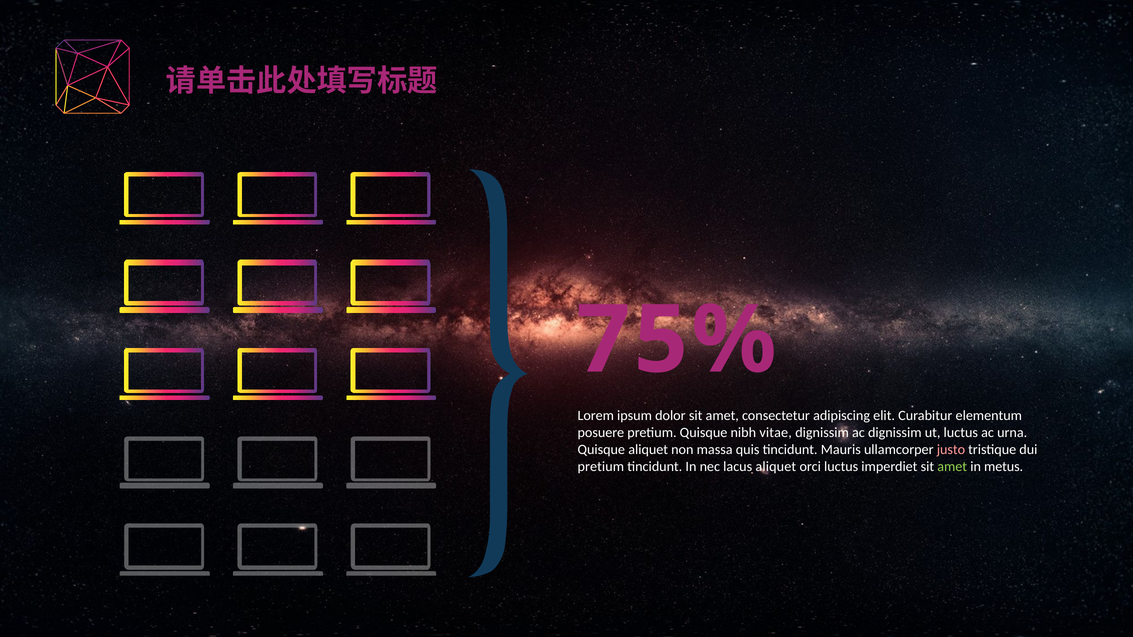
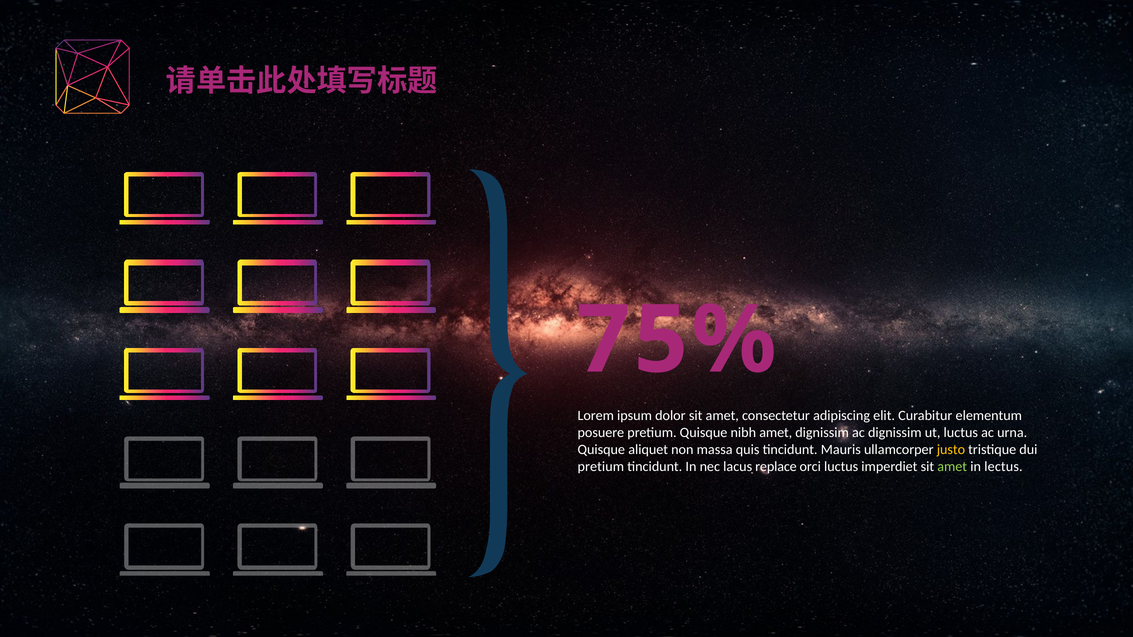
nibh vitae: vitae -> amet
justo colour: pink -> yellow
lacus aliquet: aliquet -> replace
metus: metus -> lectus
